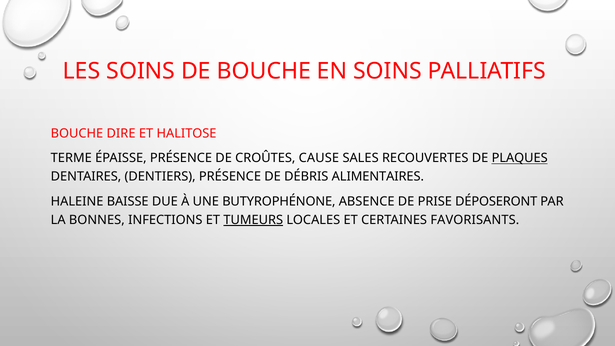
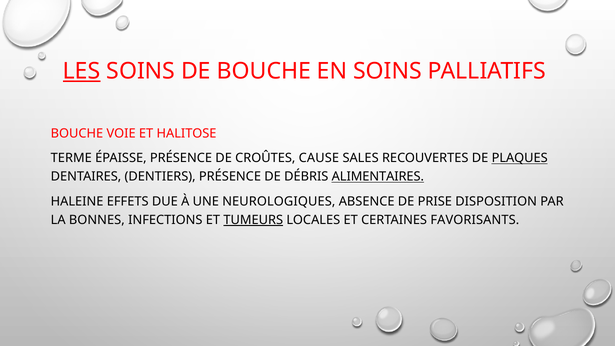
LES underline: none -> present
DIRE: DIRE -> VOIE
ALIMENTAIRES underline: none -> present
BAISSE: BAISSE -> EFFETS
BUTYROPHÉNONE: BUTYROPHÉNONE -> NEUROLOGIQUES
DÉPOSERONT: DÉPOSERONT -> DISPOSITION
